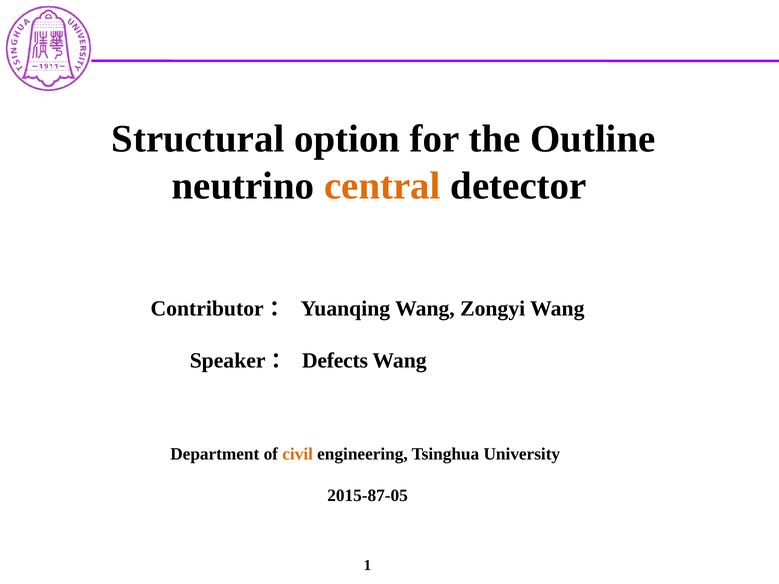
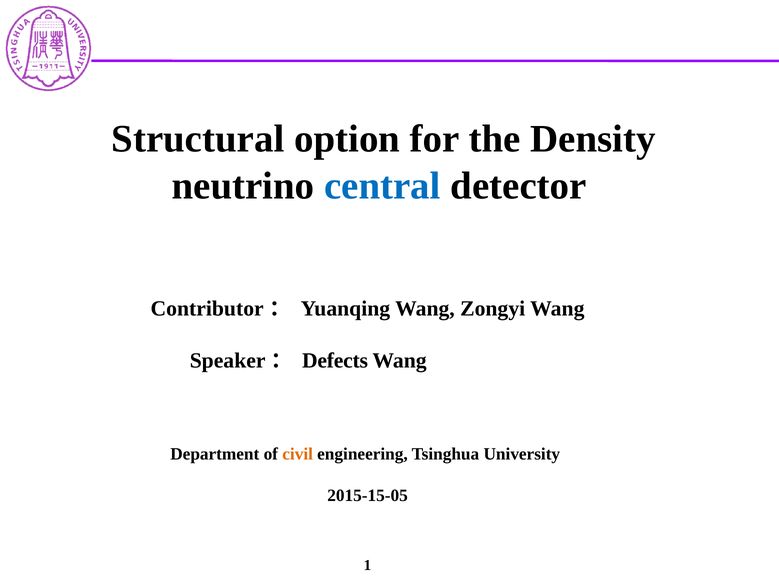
Outline: Outline -> Density
central colour: orange -> blue
2015-87-05: 2015-87-05 -> 2015-15-05
